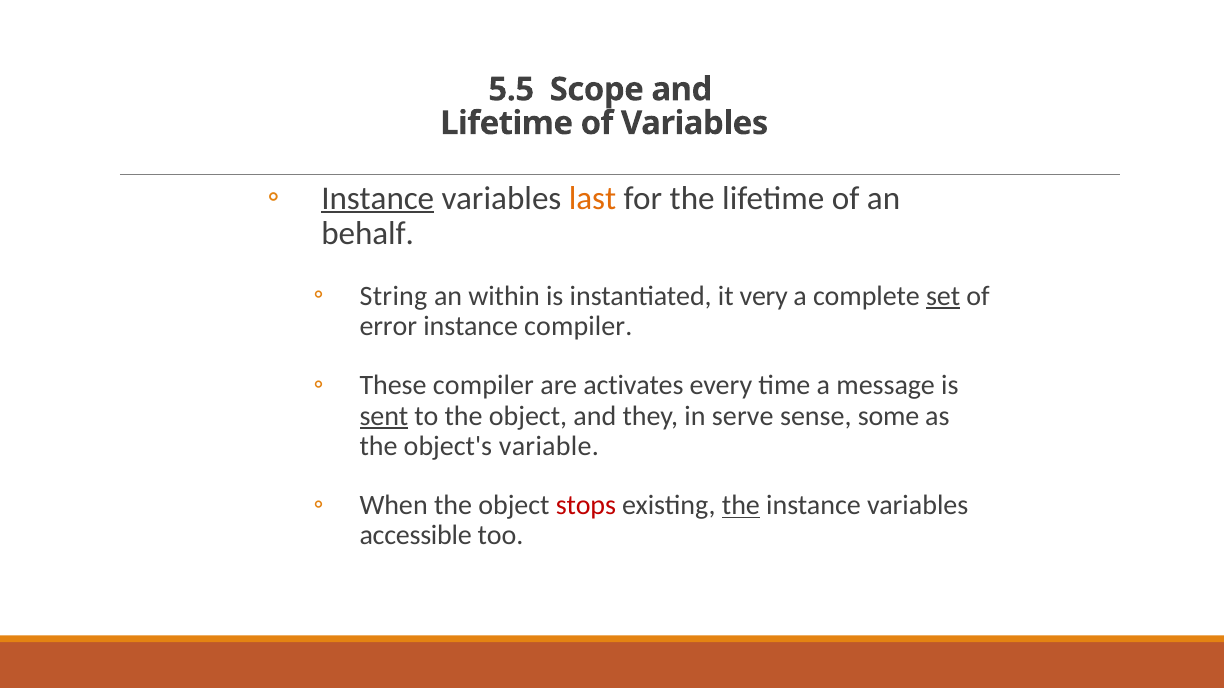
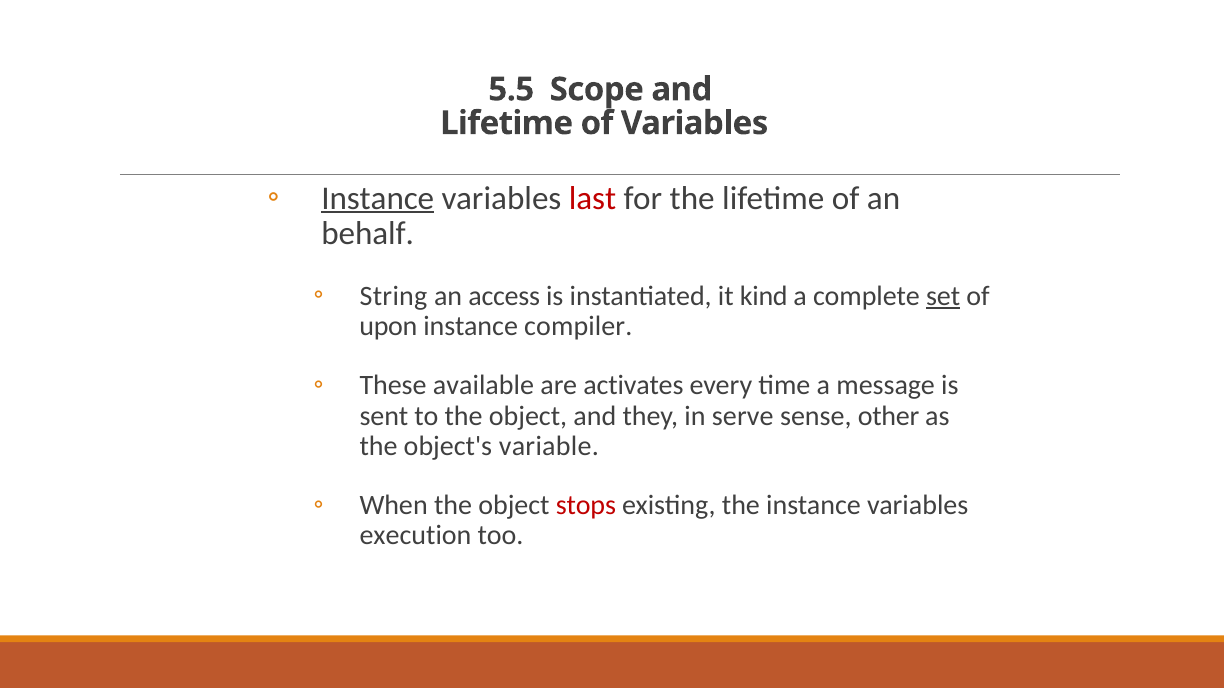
last colour: orange -> red
within: within -> access
very: very -> kind
error: error -> upon
These compiler: compiler -> available
sent underline: present -> none
some: some -> other
the at (741, 506) underline: present -> none
accessible: accessible -> execution
